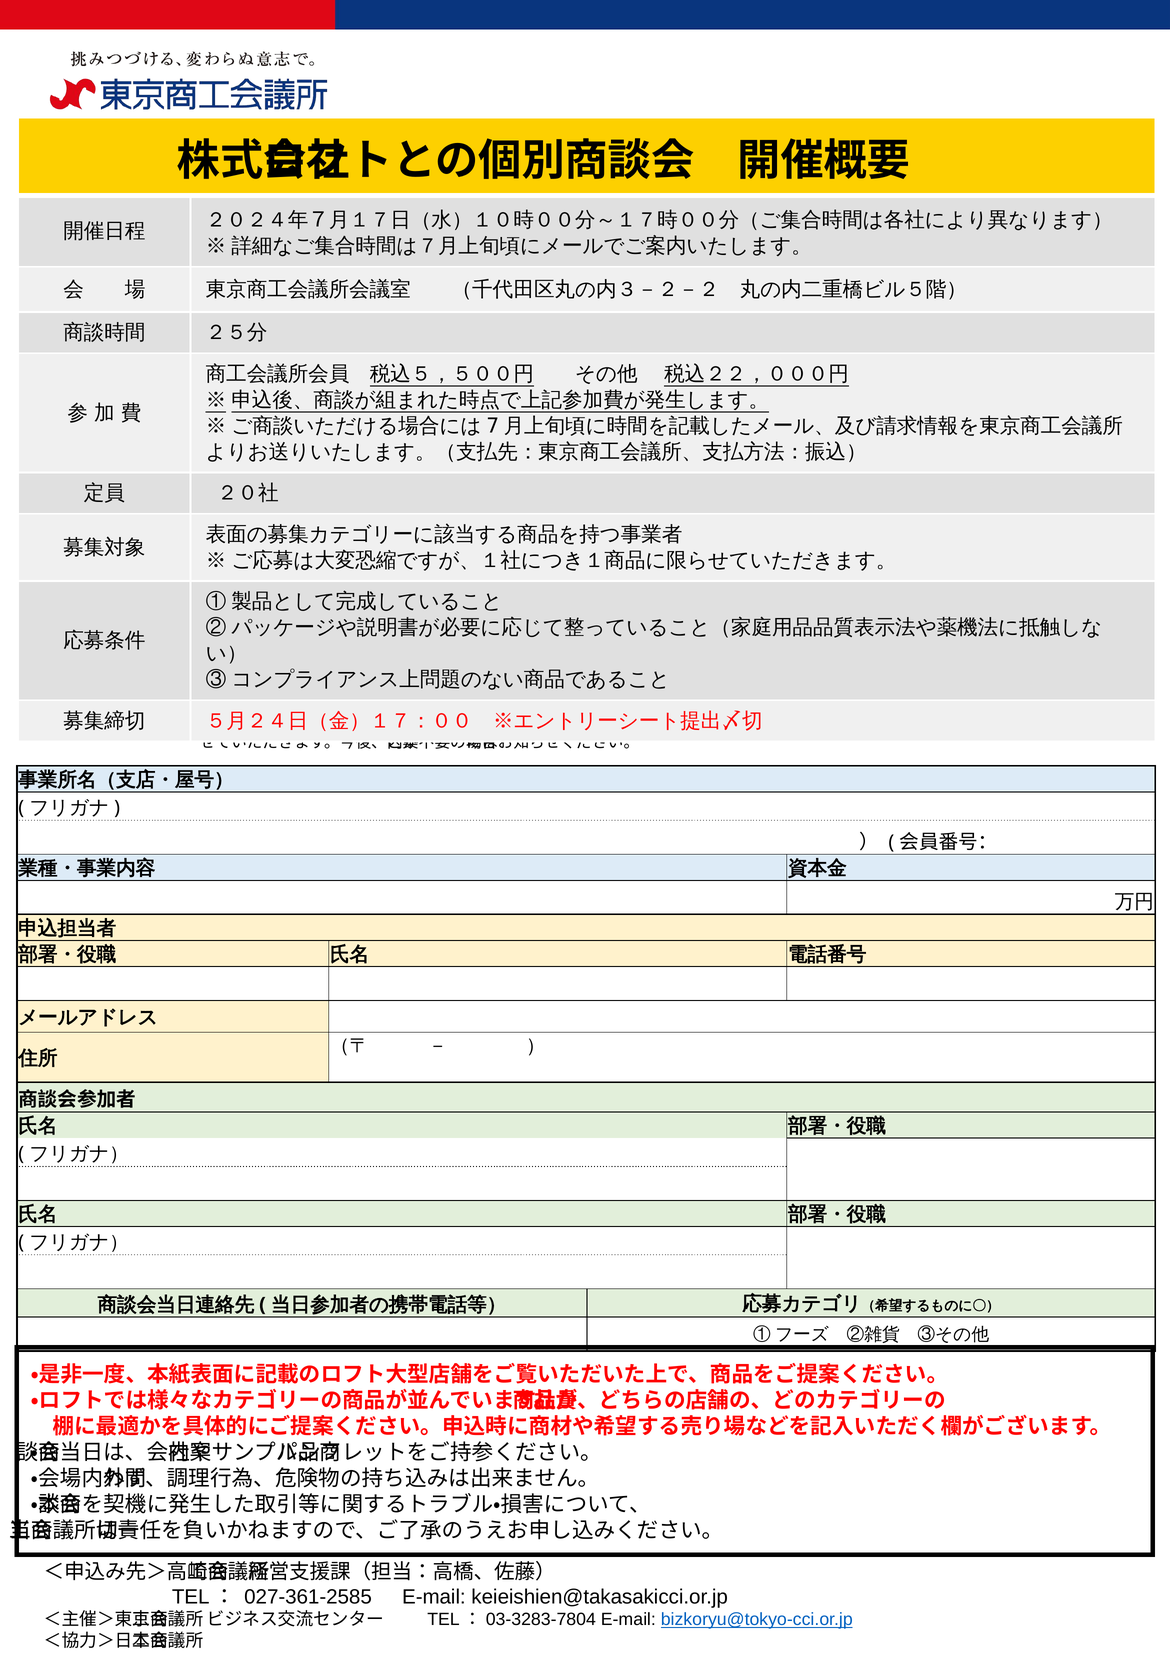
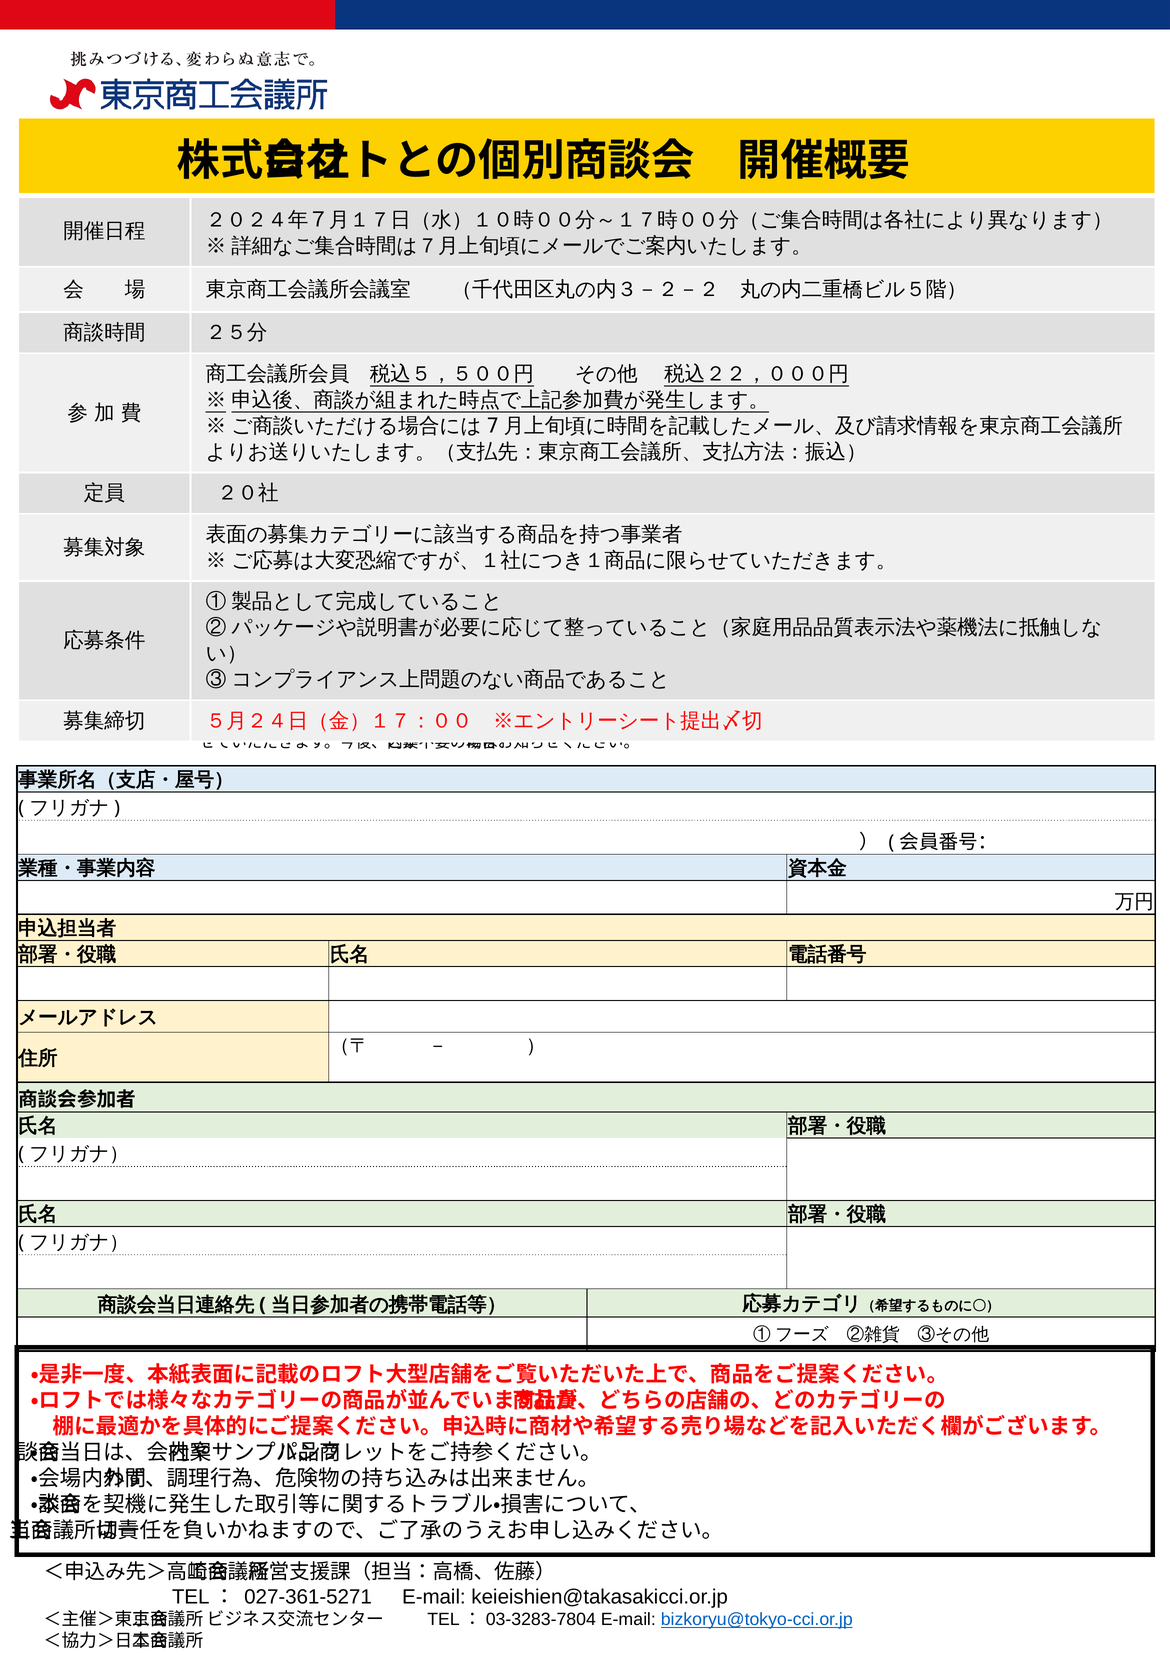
027-361‐2585: 027-361‐2585 -> 027-361‐5271
